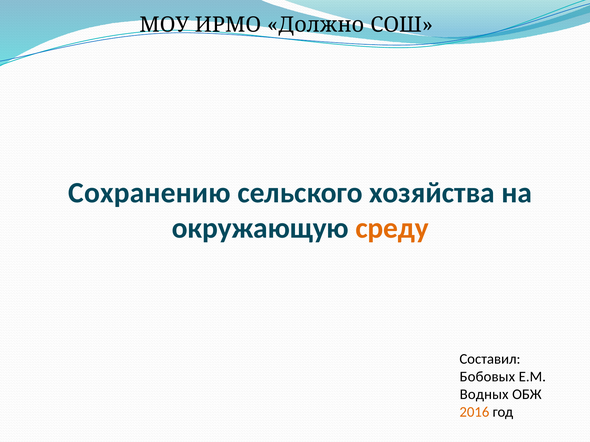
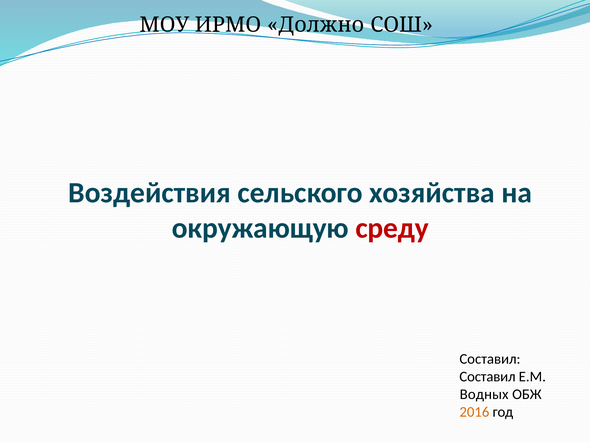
Сохранению: Сохранению -> Воздействия
среду colour: orange -> red
Бобовых at (487, 377): Бобовых -> Составил
